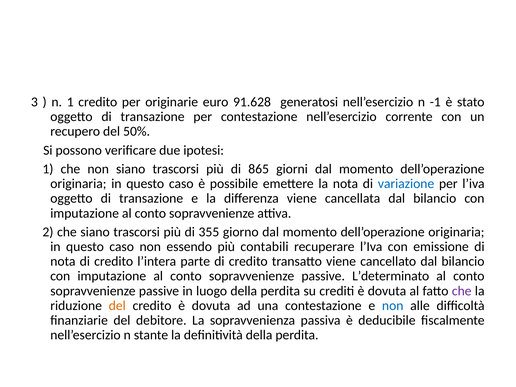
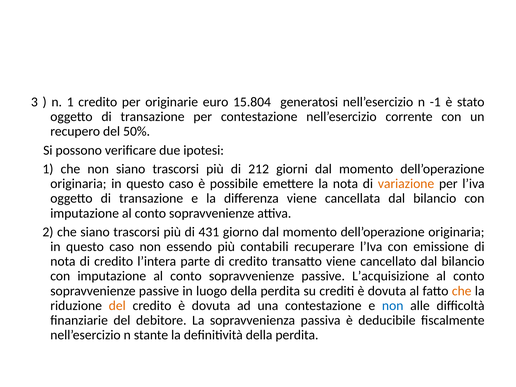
91.628: 91.628 -> 15.804
865: 865 -> 212
variazione colour: blue -> orange
355: 355 -> 431
L’determinato: L’determinato -> L’acquisizione
che at (462, 291) colour: purple -> orange
